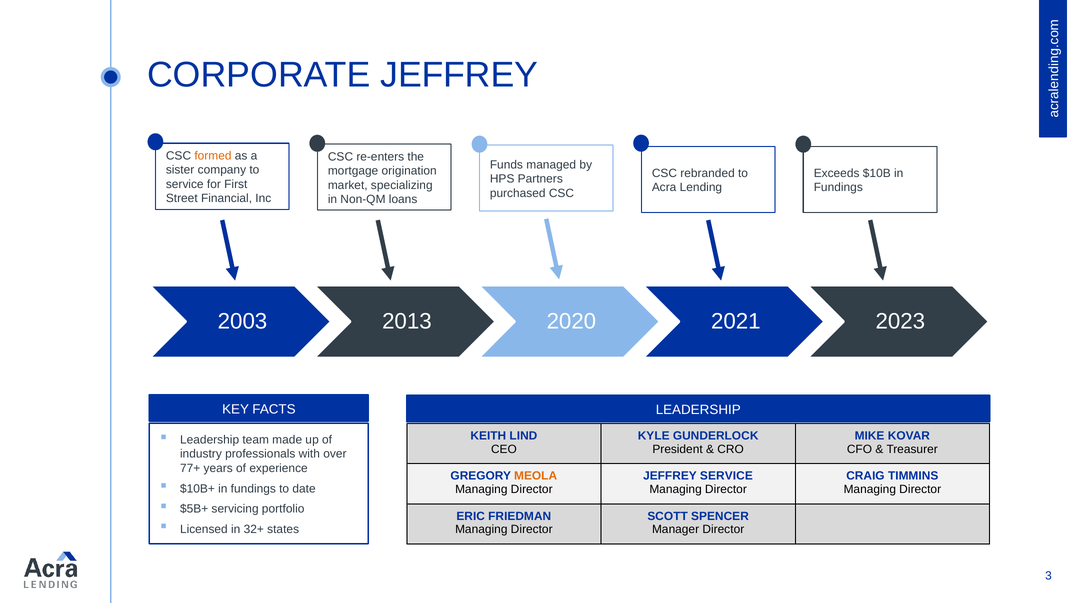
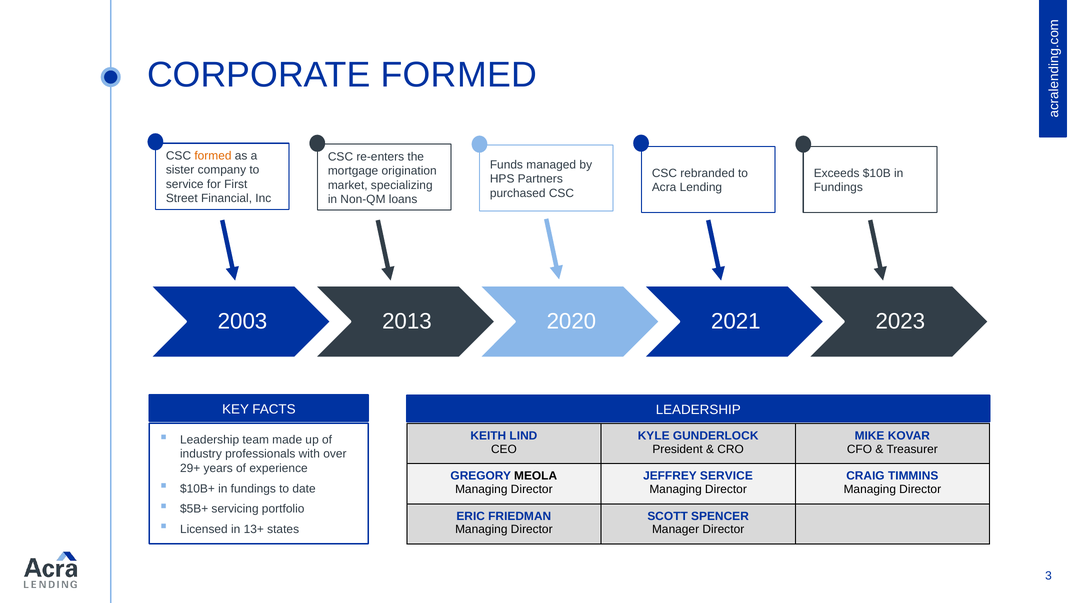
CORPORATE JEFFREY: JEFFREY -> FORMED
77+: 77+ -> 29+
MEOLA colour: orange -> black
32+: 32+ -> 13+
